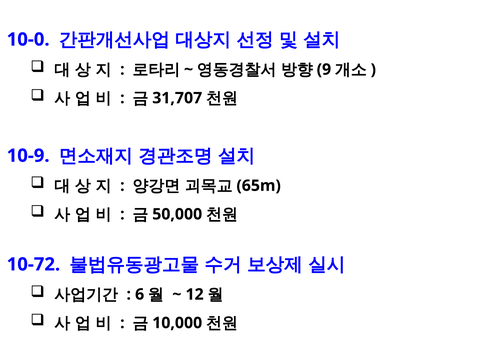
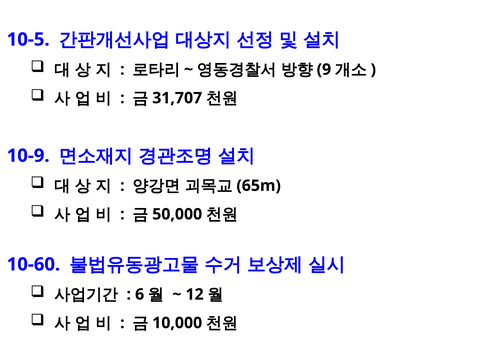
10-0: 10-0 -> 10-5
10-72: 10-72 -> 10-60
